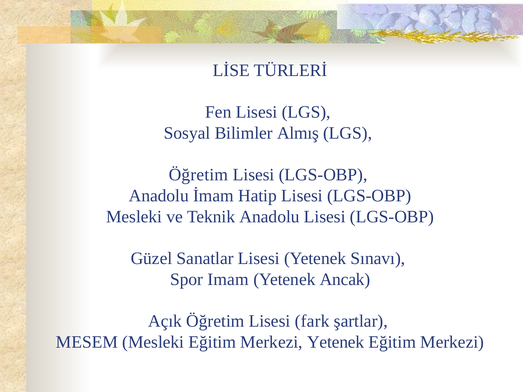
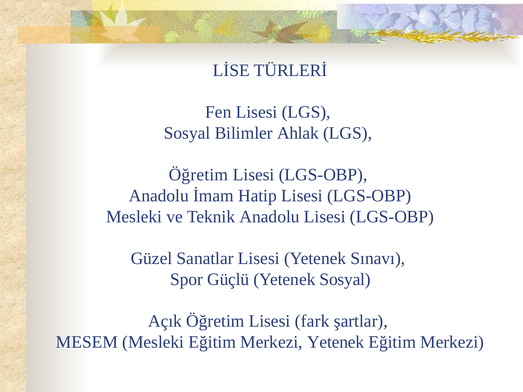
Almış: Almış -> Ahlak
Imam: Imam -> Güçlü
Yetenek Ancak: Ancak -> Sosyal
